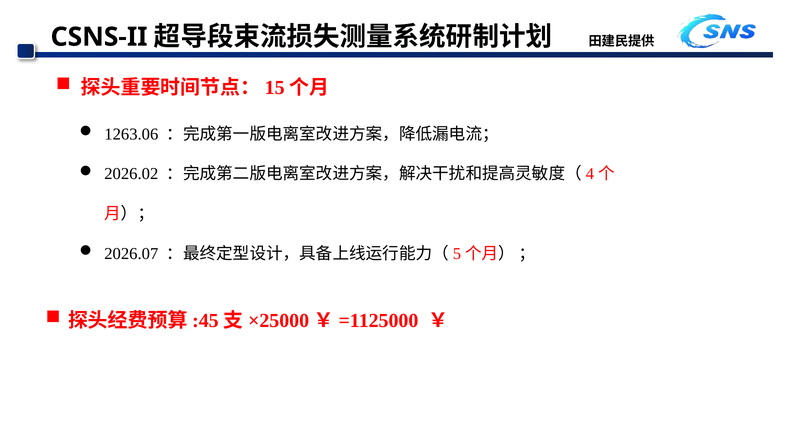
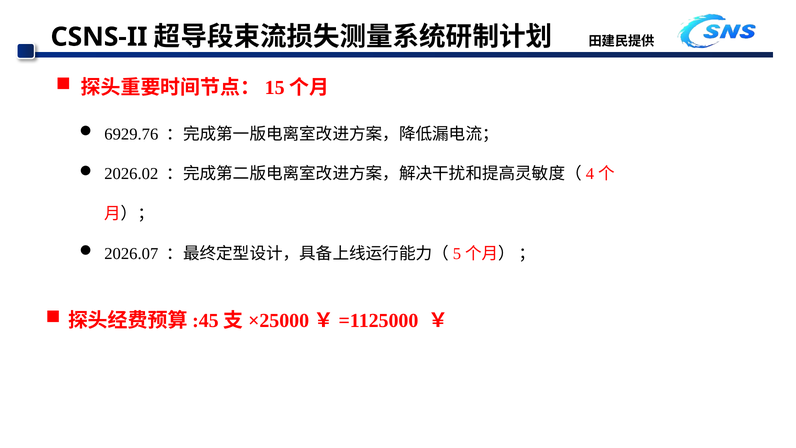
1263.06: 1263.06 -> 6929.76
